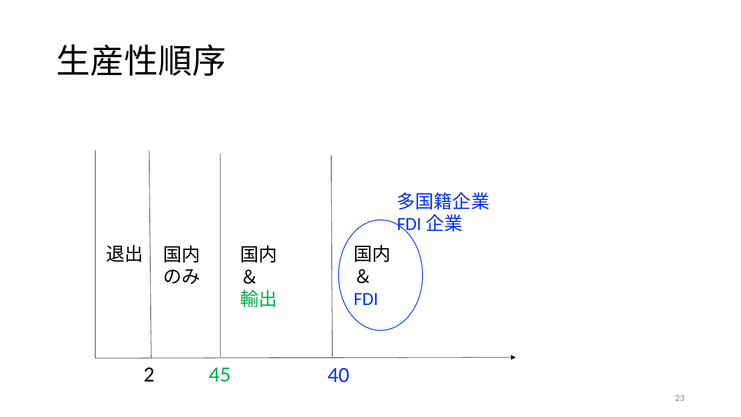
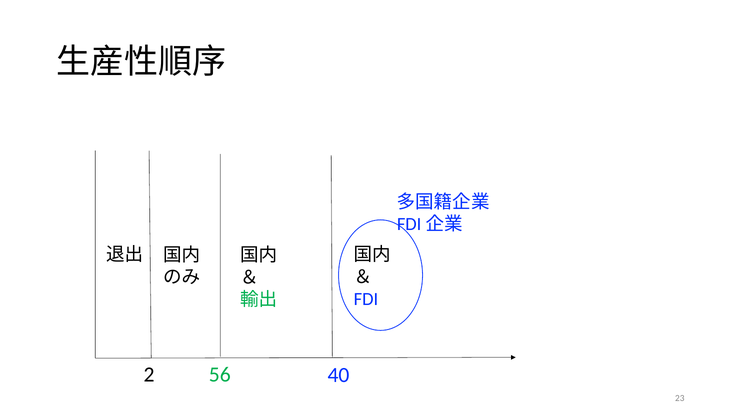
45: 45 -> 56
